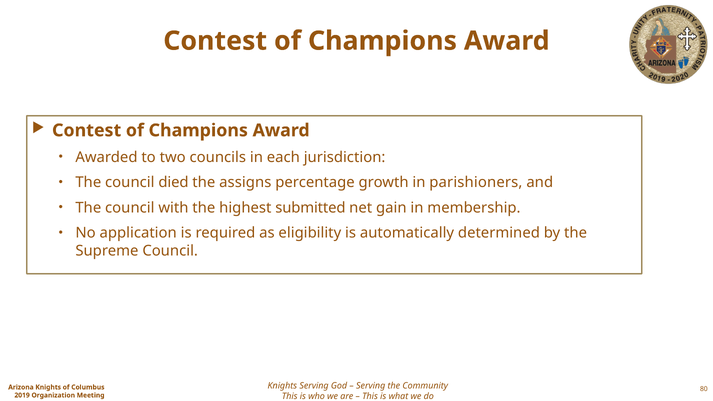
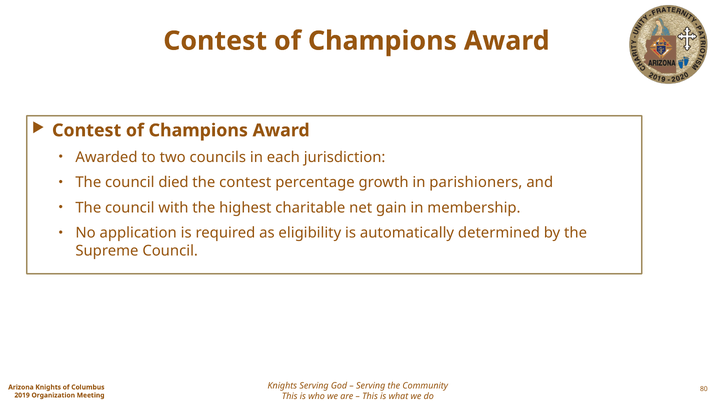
the assigns: assigns -> contest
submitted: submitted -> charitable
